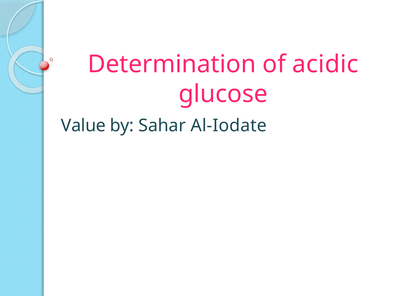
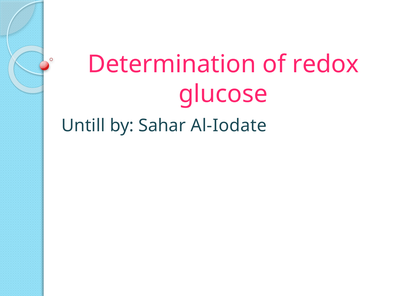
acidic: acidic -> redox
Value: Value -> Untill
